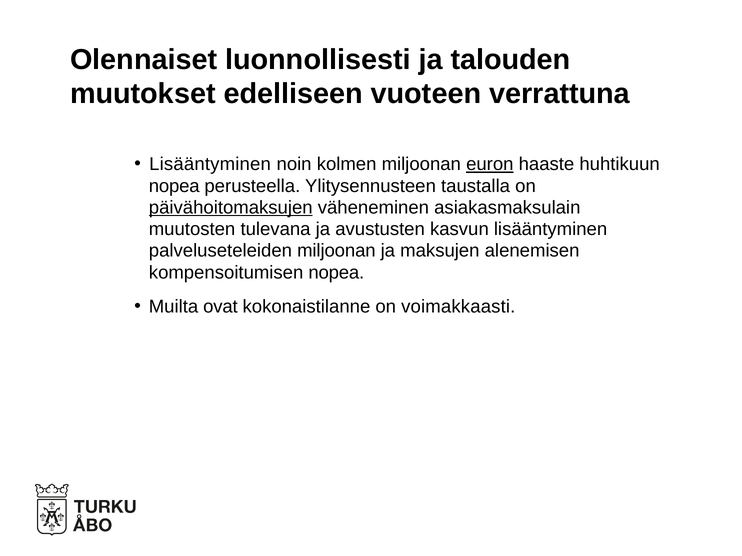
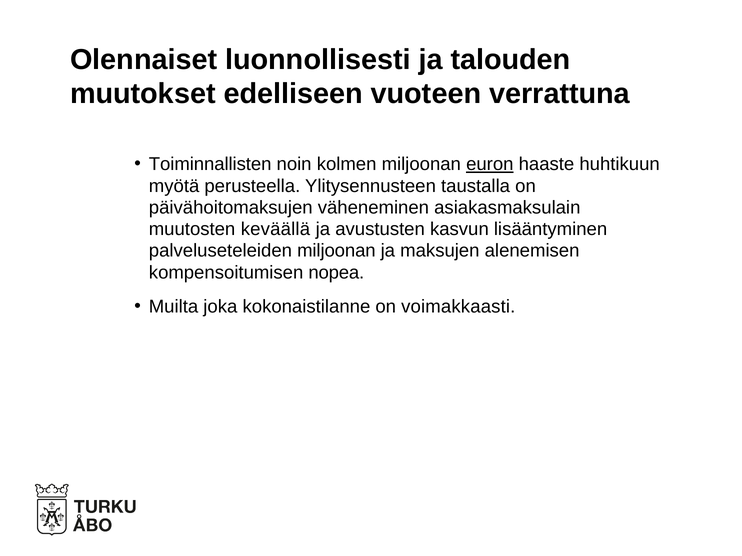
Lisääntyminen at (210, 164): Lisääntyminen -> Toiminnallisten
nopea at (174, 186): nopea -> myötä
päivähoitomaksujen underline: present -> none
tulevana: tulevana -> keväällä
ovat: ovat -> joka
